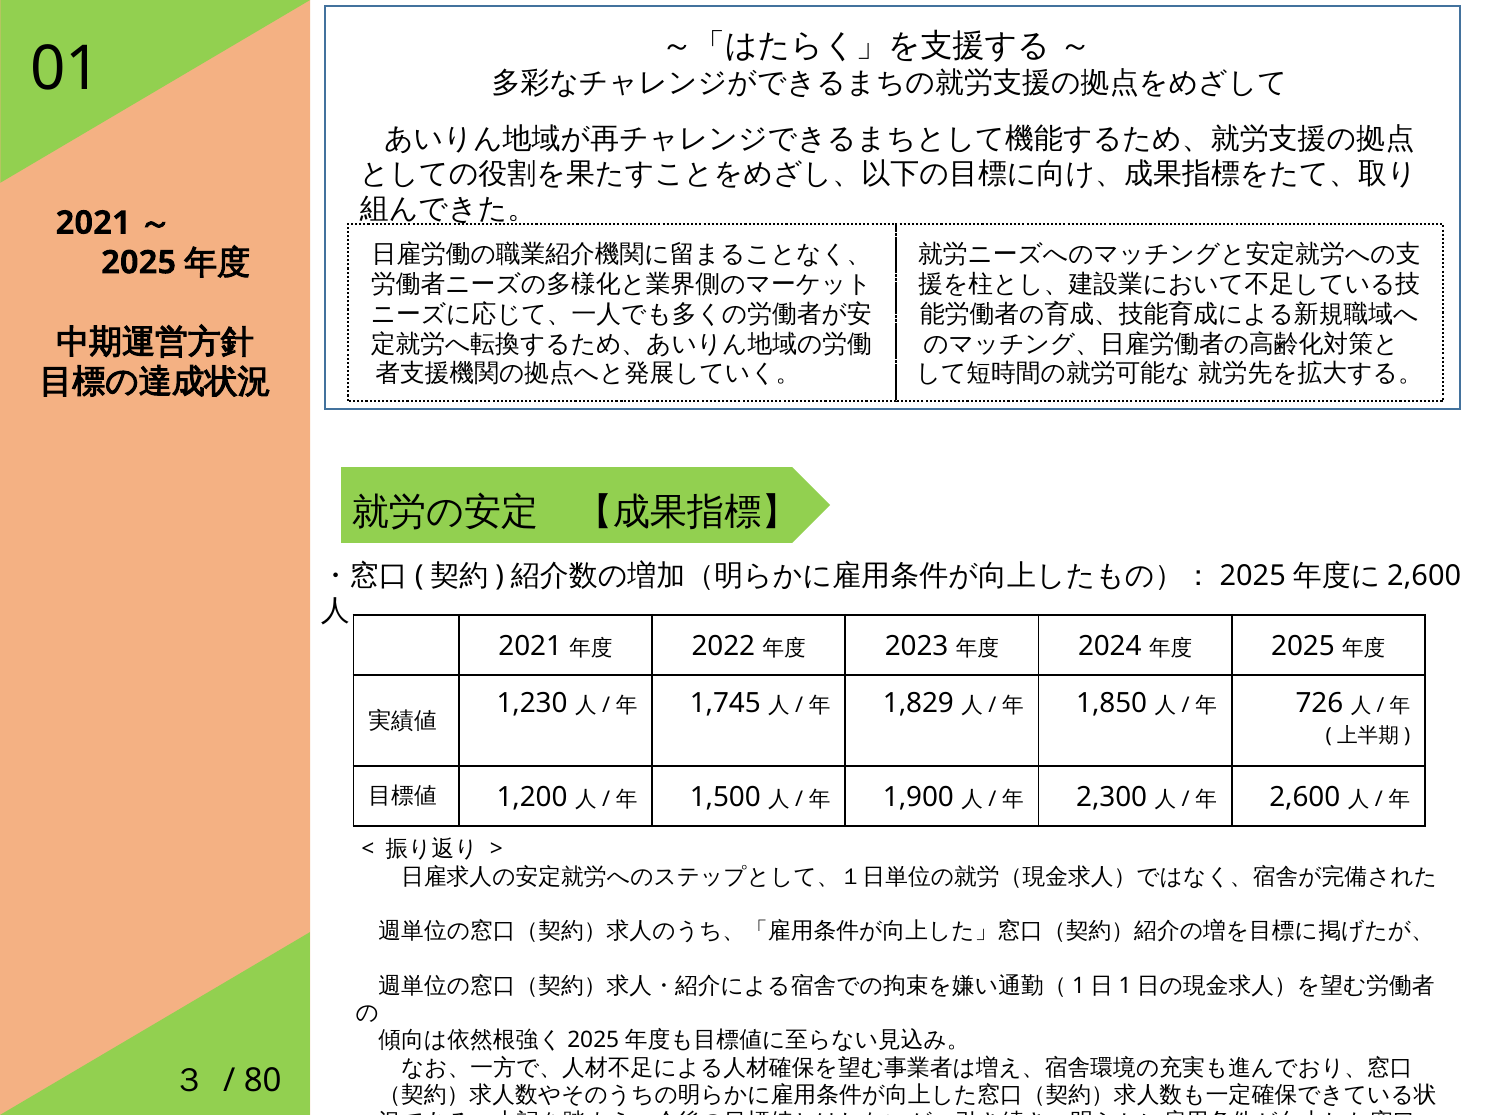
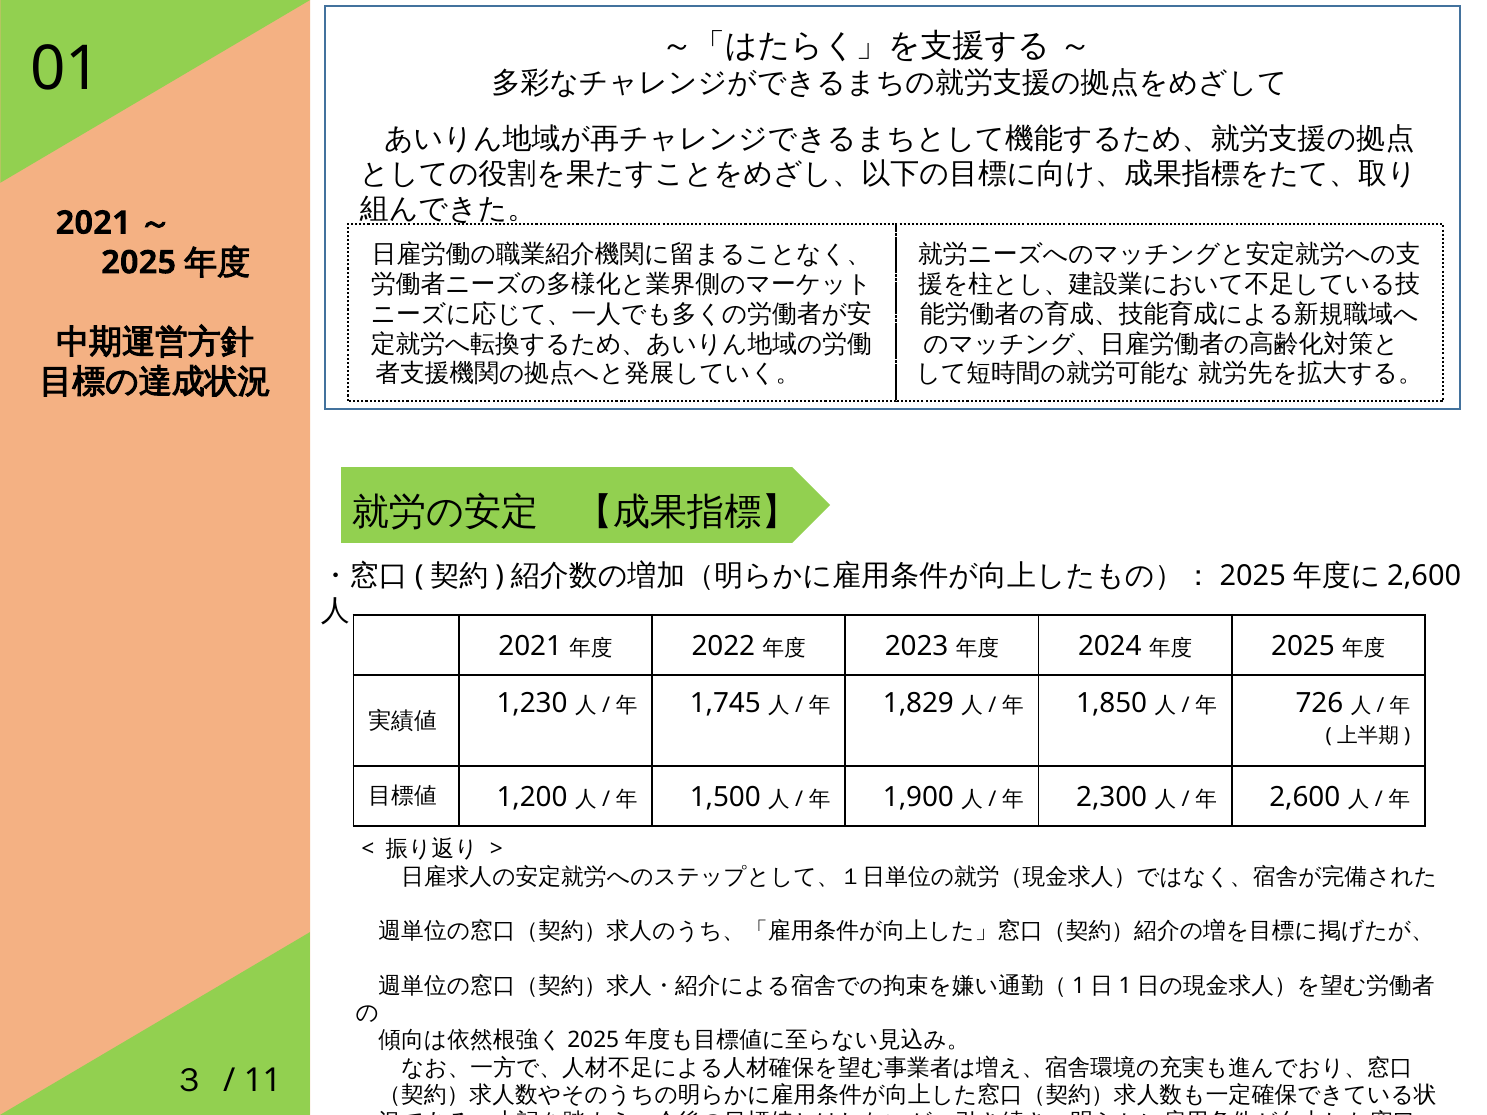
80: 80 -> 11
